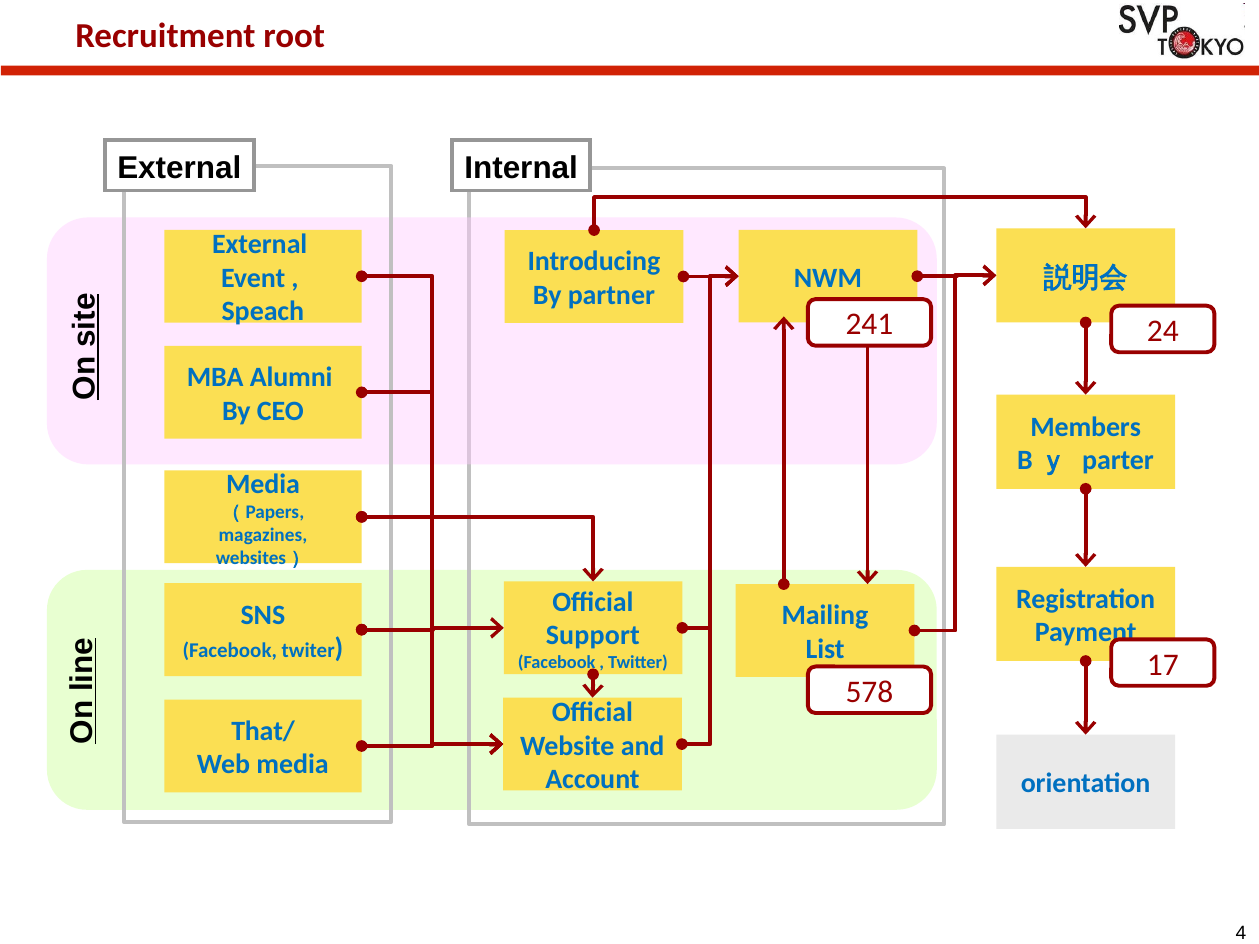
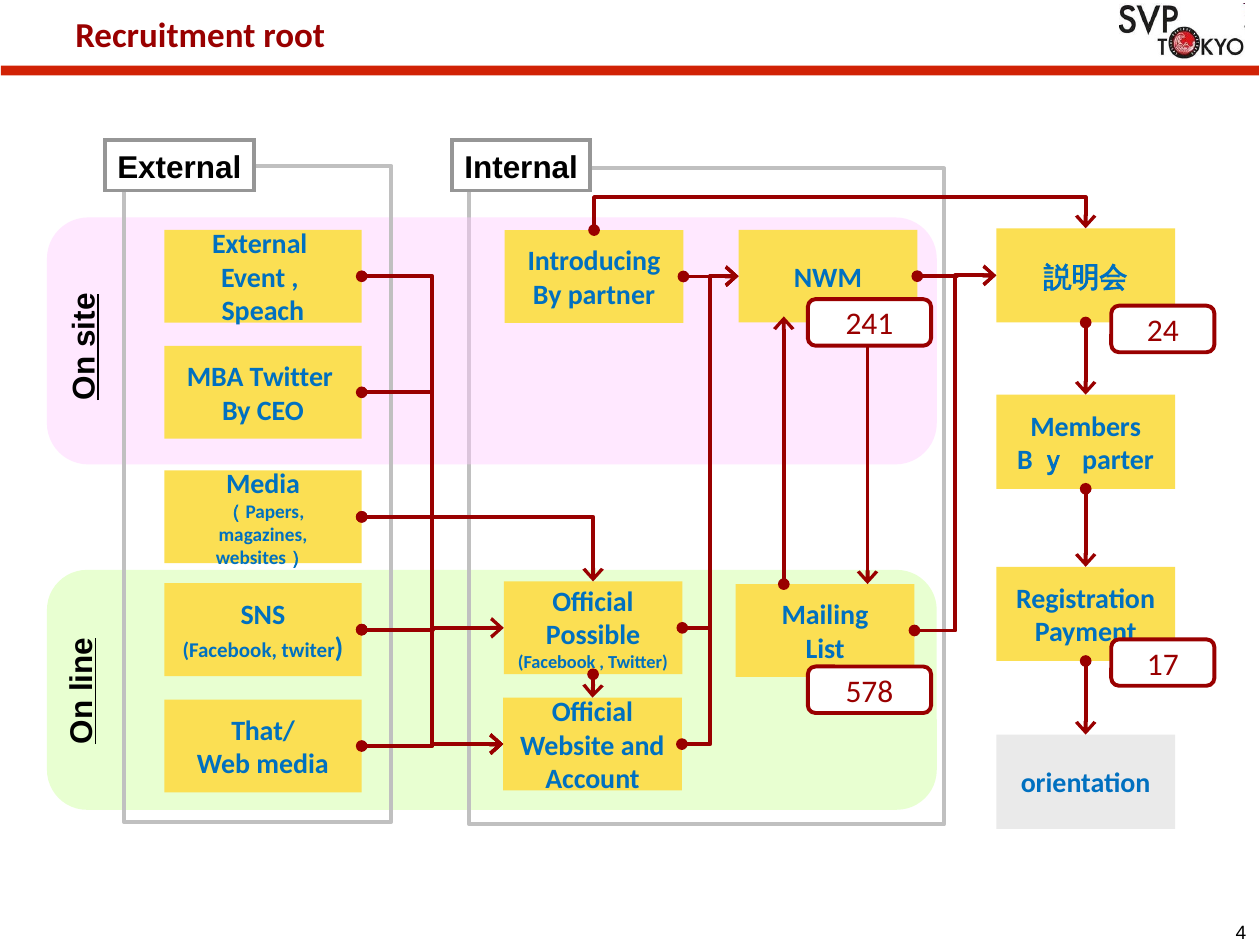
MBA Alumni: Alumni -> Twitter
Support: Support -> Possible
